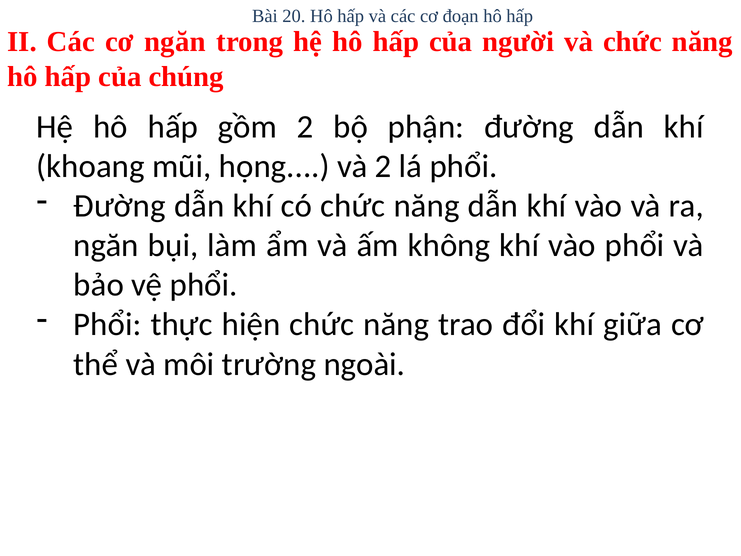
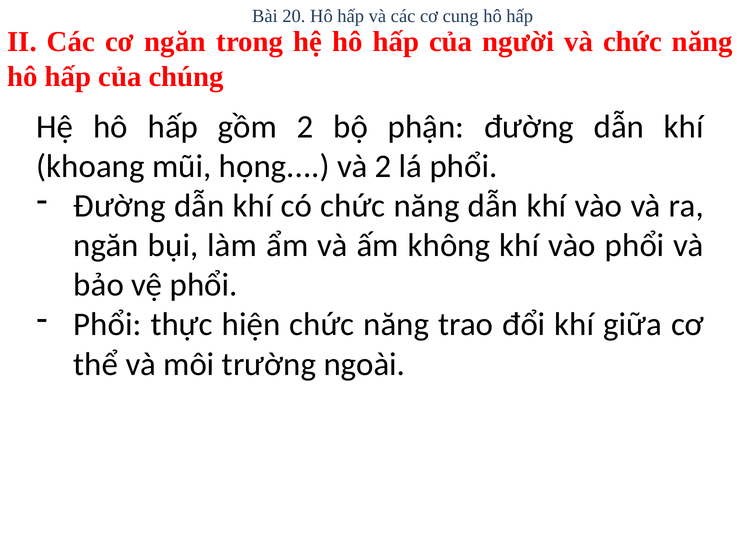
đoạn: đoạn -> cung
